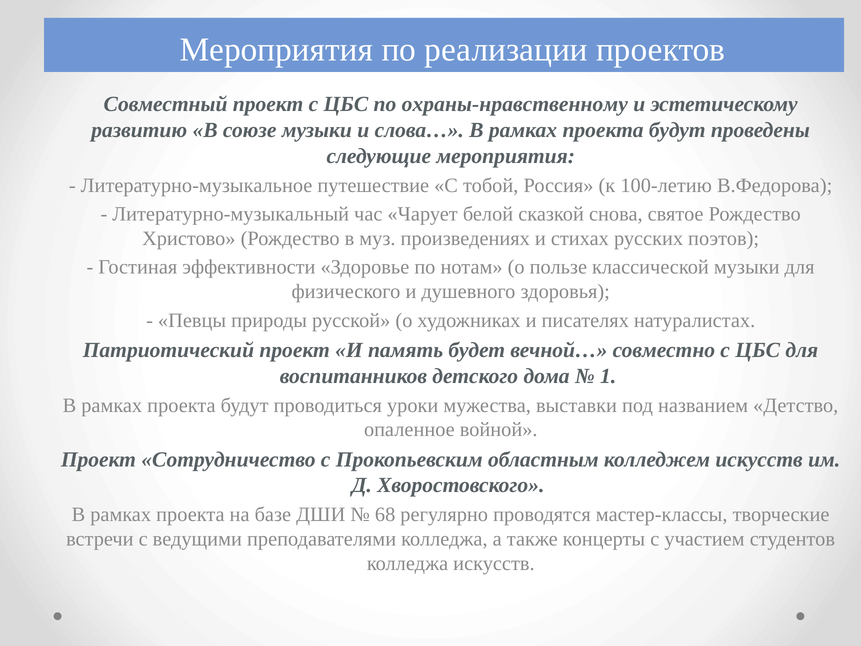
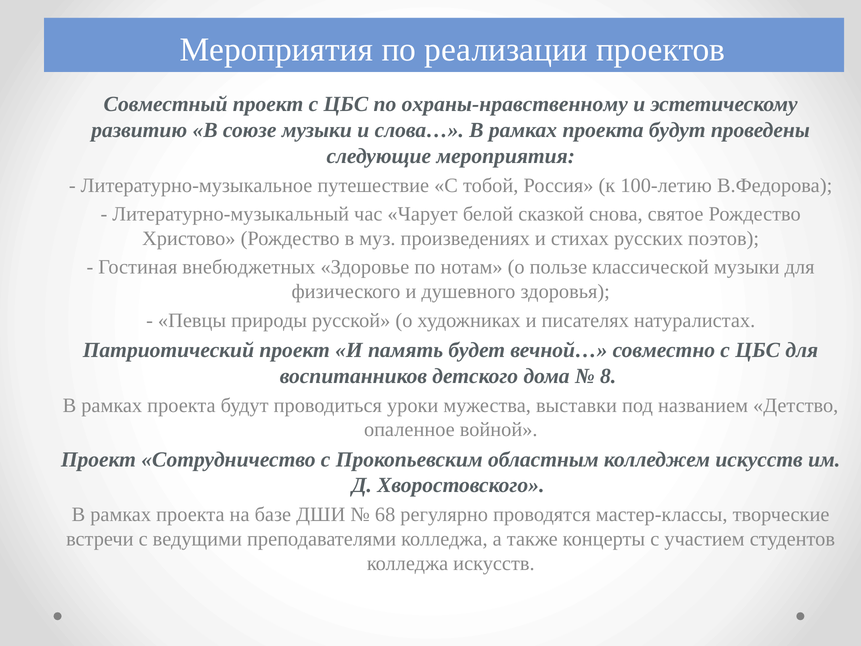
эффективности: эффективности -> внебюджетных
1: 1 -> 8
